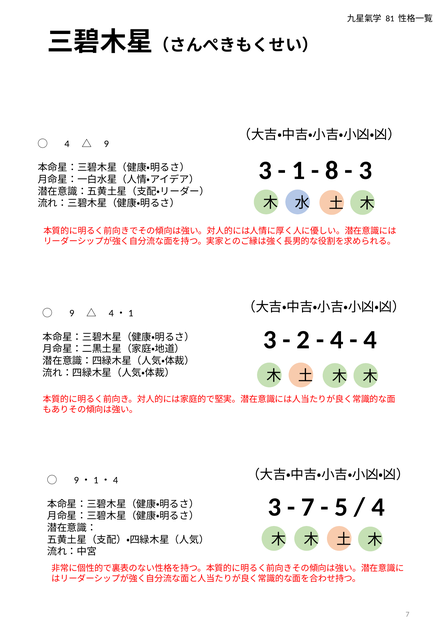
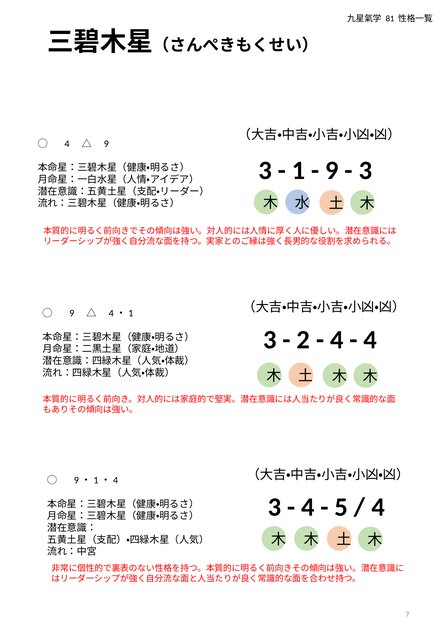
8 at (332, 170): 8 -> 9
7 at (308, 507): 7 -> 4
